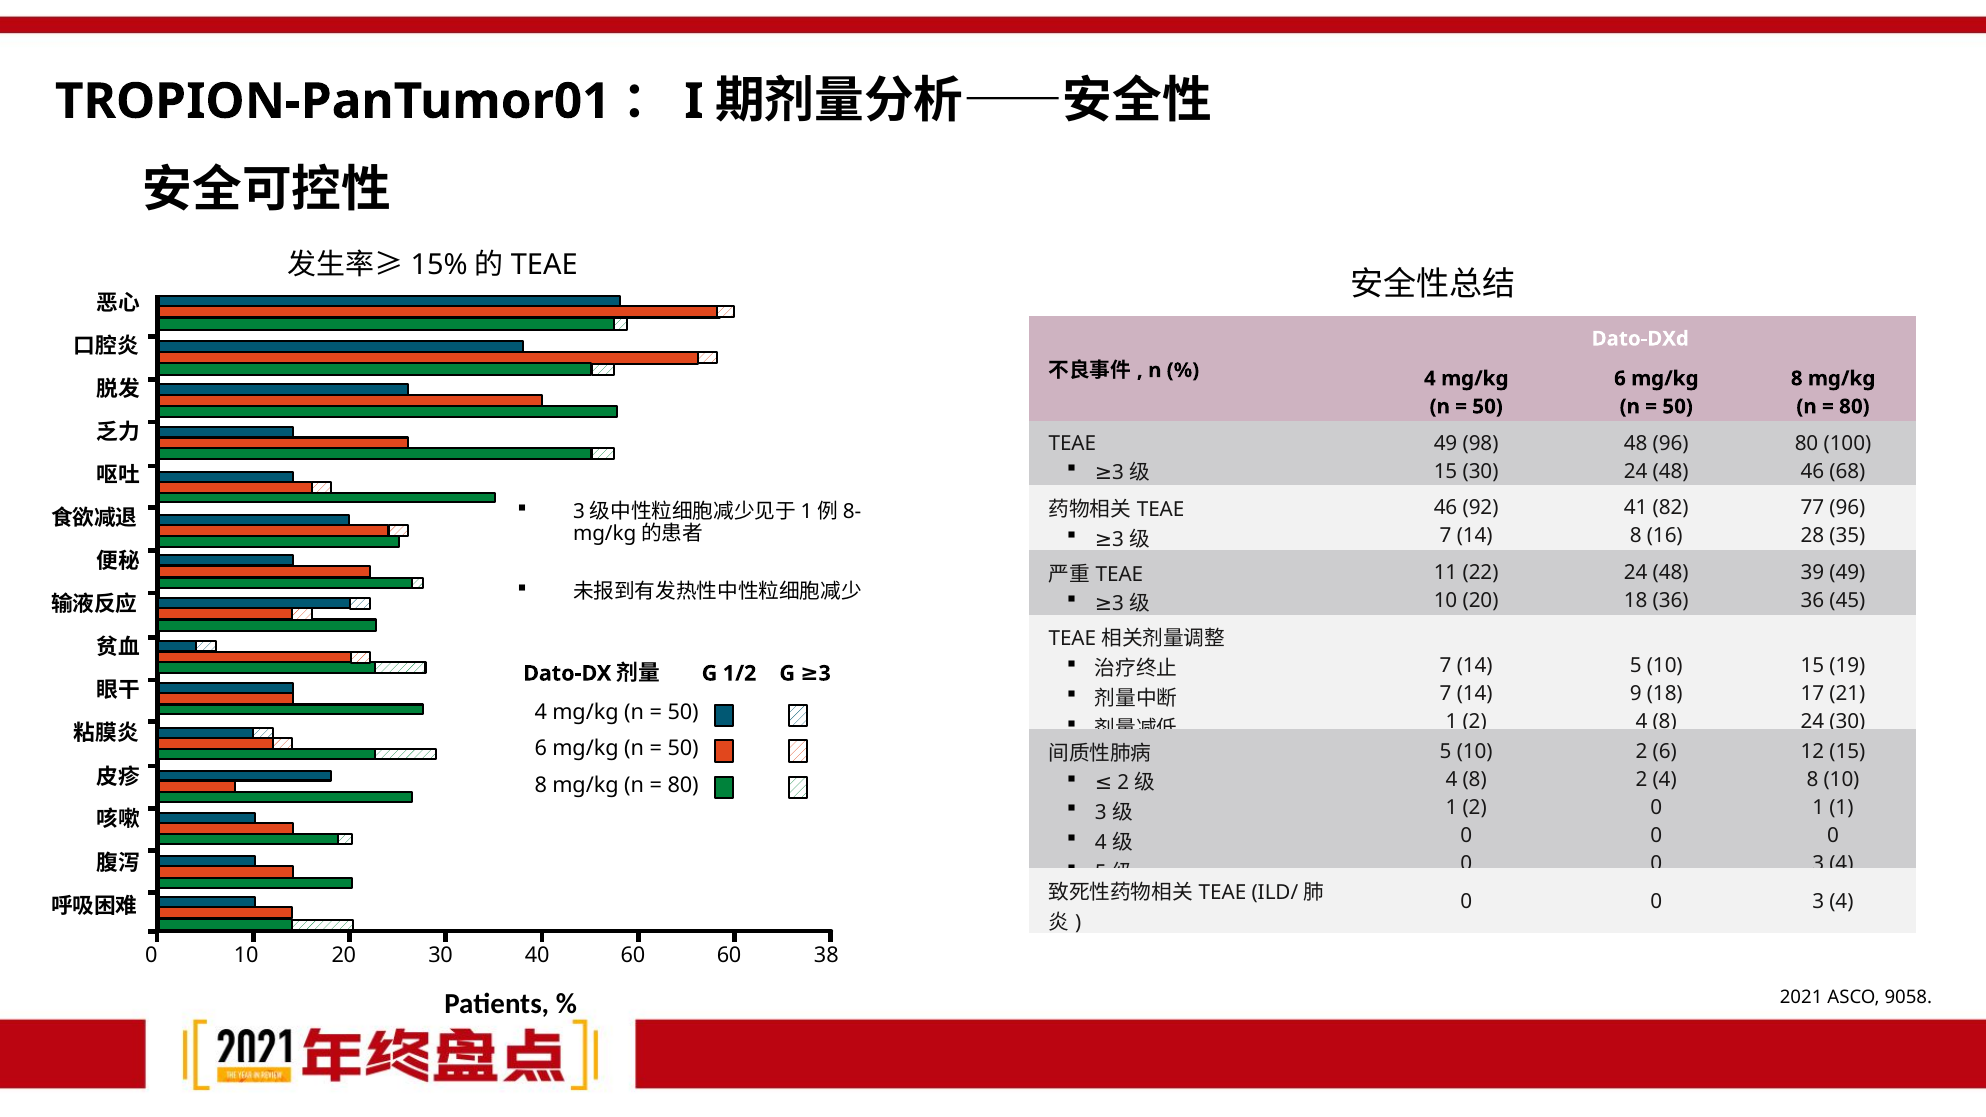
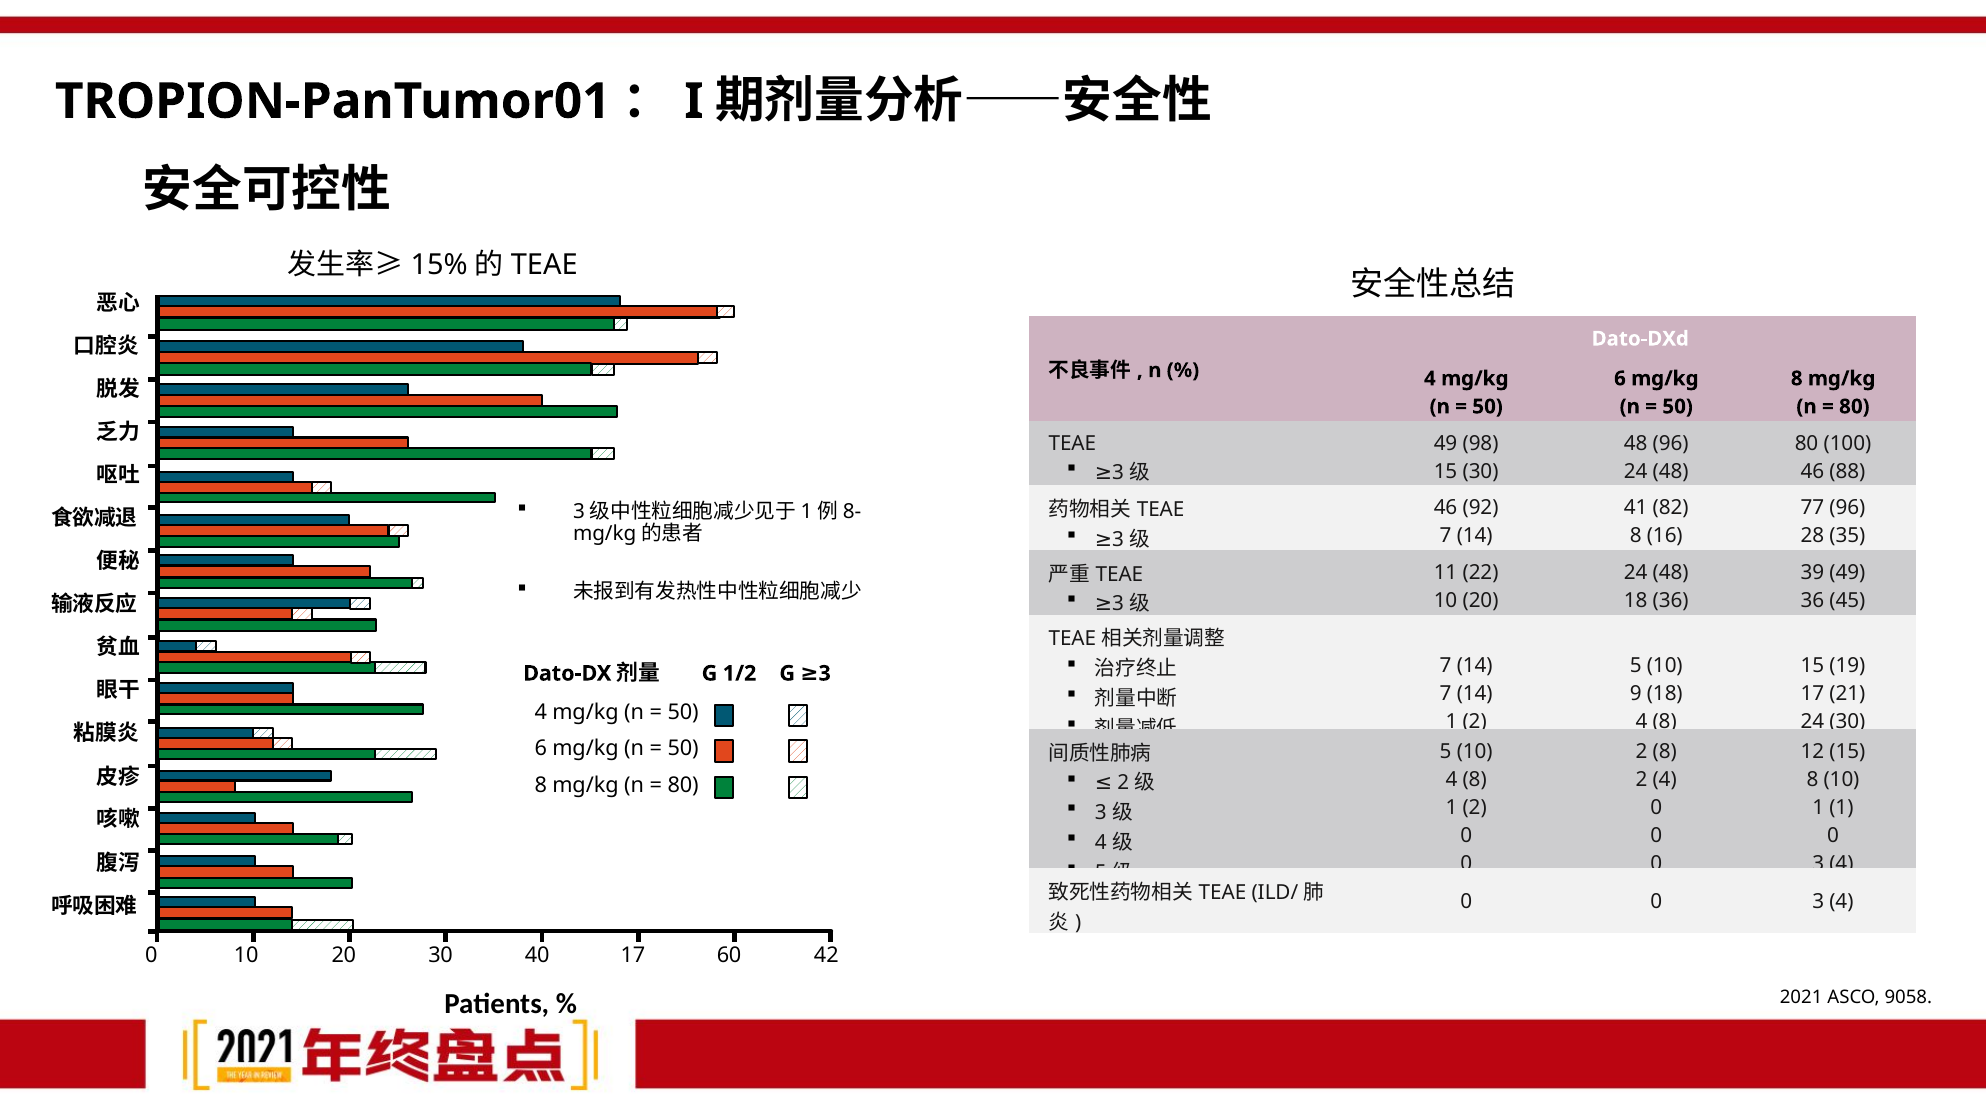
68: 68 -> 88
2 6: 6 -> 8
40 60: 60 -> 17
38: 38 -> 42
